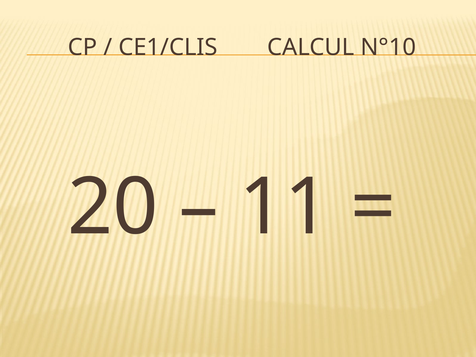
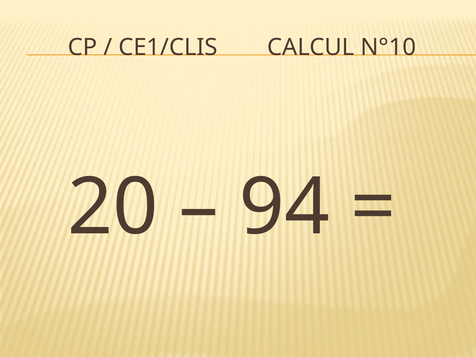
11: 11 -> 94
